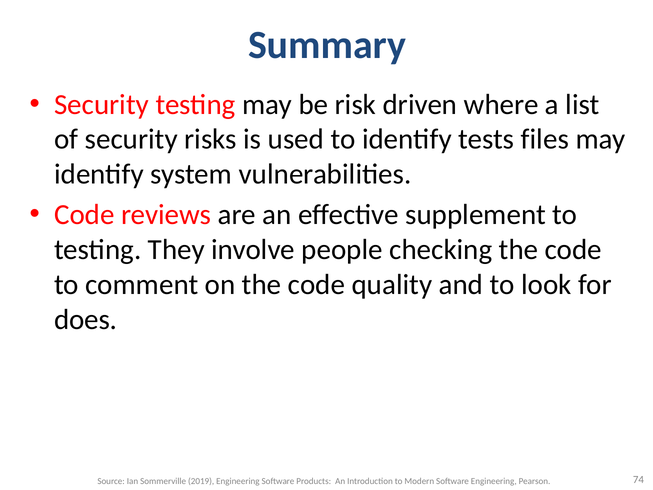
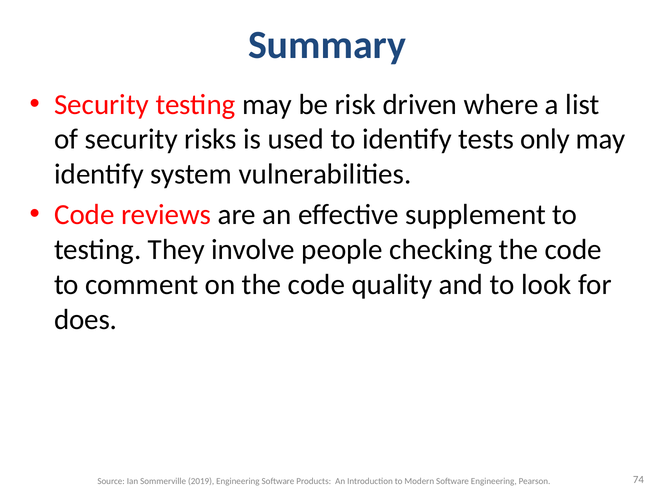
files: files -> only
